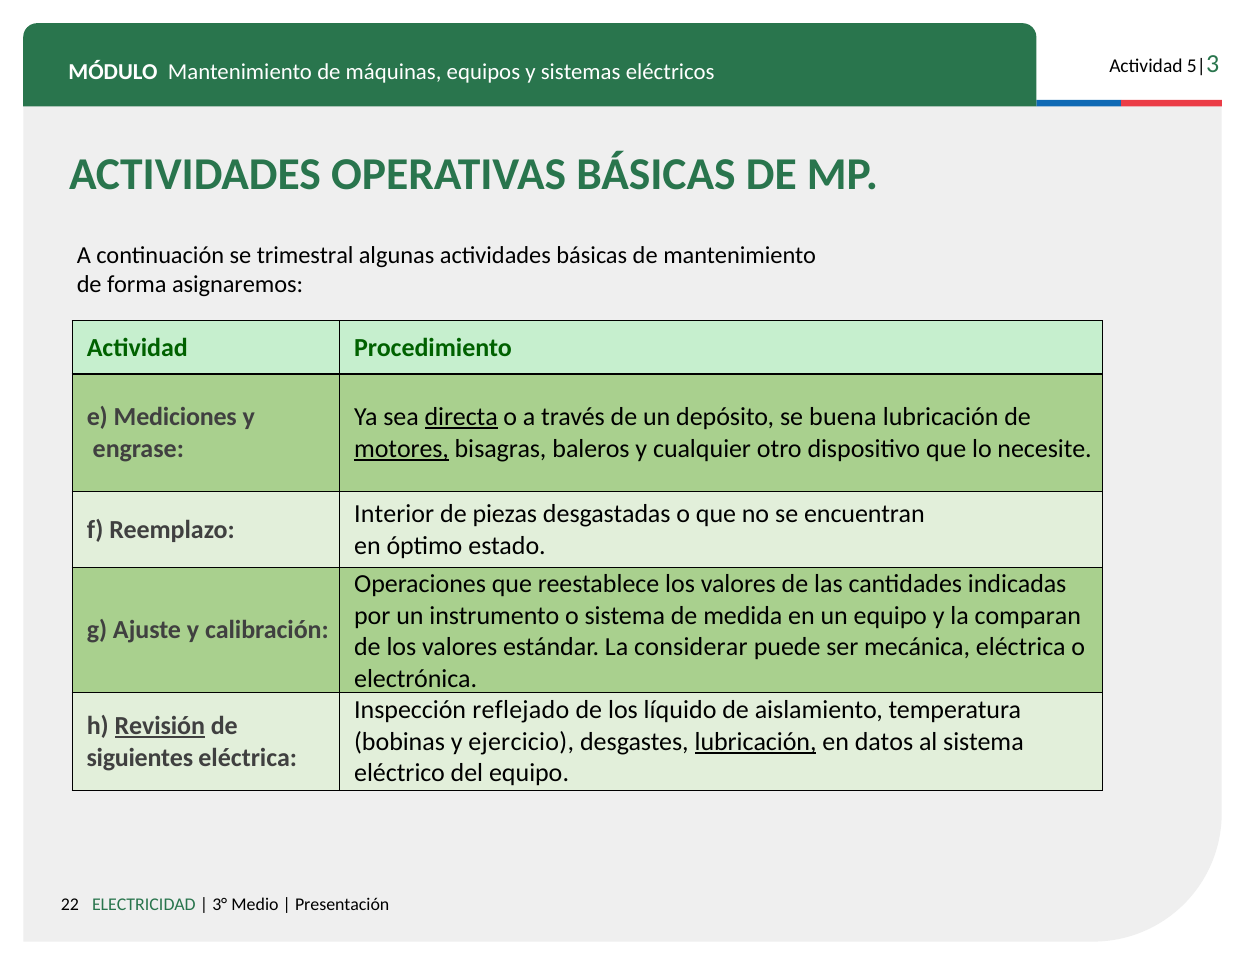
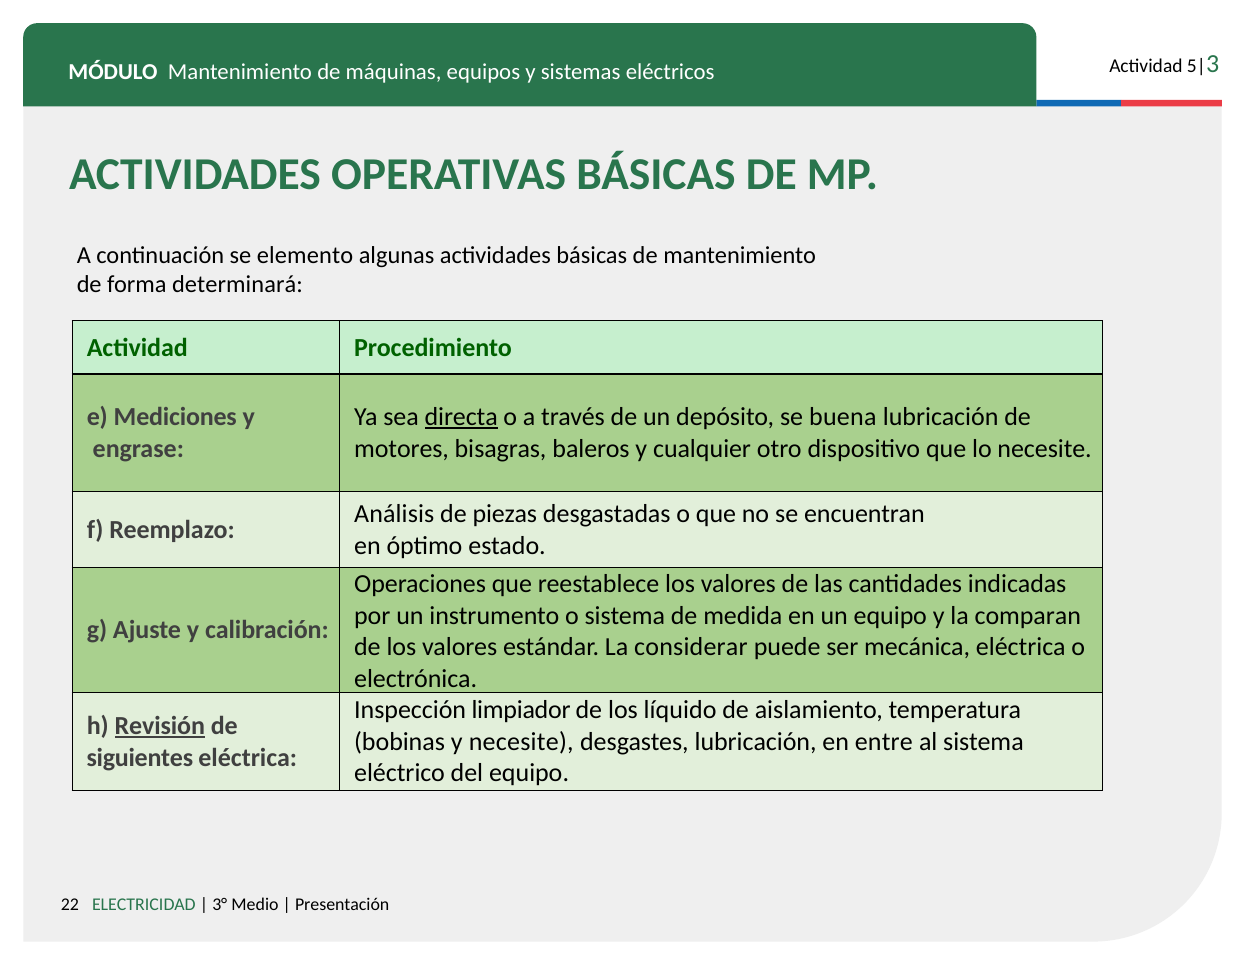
trimestral: trimestral -> elemento
asignaremos: asignaremos -> determinará
motores underline: present -> none
Interior: Interior -> Análisis
reflejado: reflejado -> limpiador
y ejercicio: ejercicio -> necesite
lubricación at (756, 742) underline: present -> none
datos: datos -> entre
